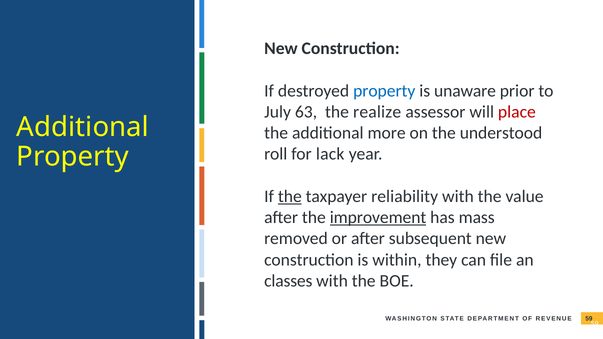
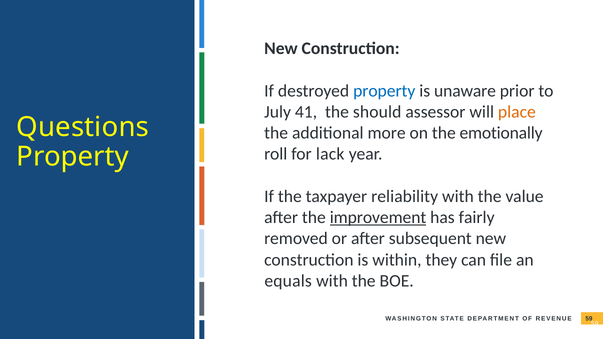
63: 63 -> 41
realize: realize -> should
place colour: red -> orange
Additional at (83, 127): Additional -> Questions
understood: understood -> emotionally
the at (290, 196) underline: present -> none
mass: mass -> fairly
classes: classes -> equals
